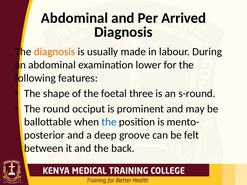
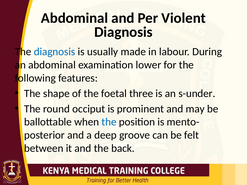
Arrived: Arrived -> Violent
diagnosis at (55, 52) colour: orange -> blue
s-round: s-round -> s-under
